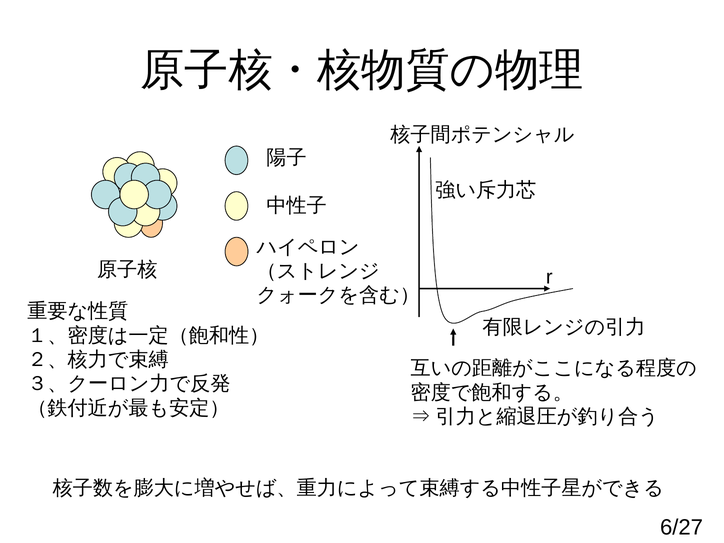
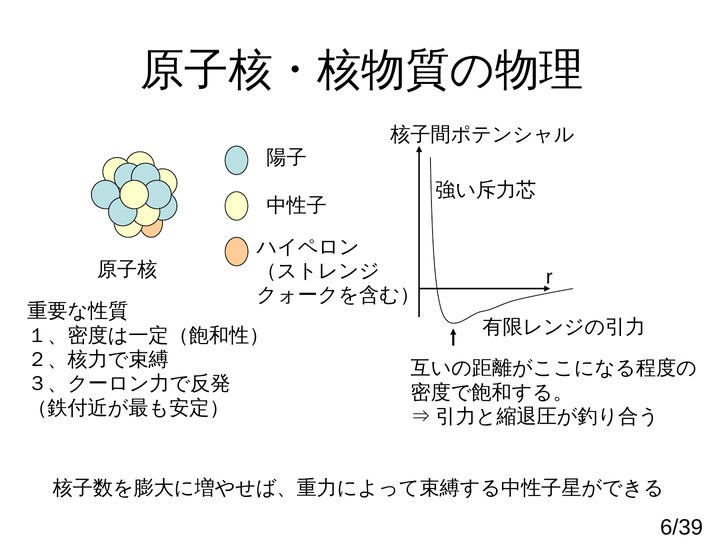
6/27: 6/27 -> 6/39
